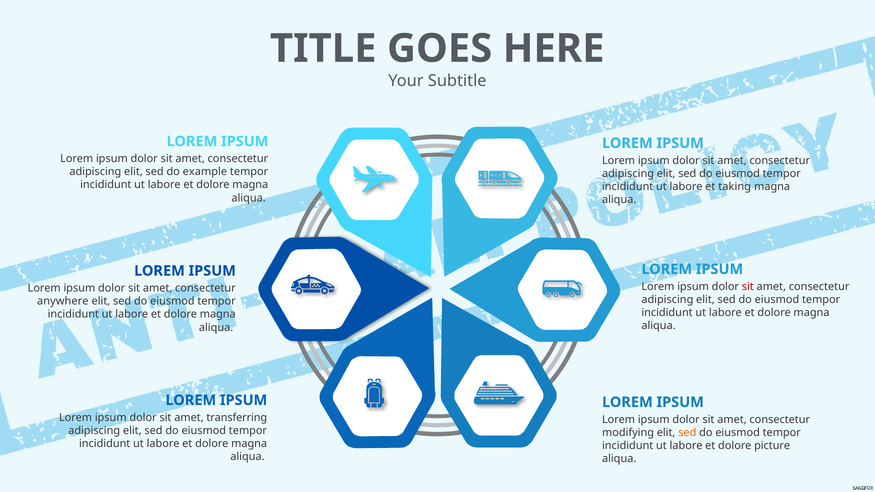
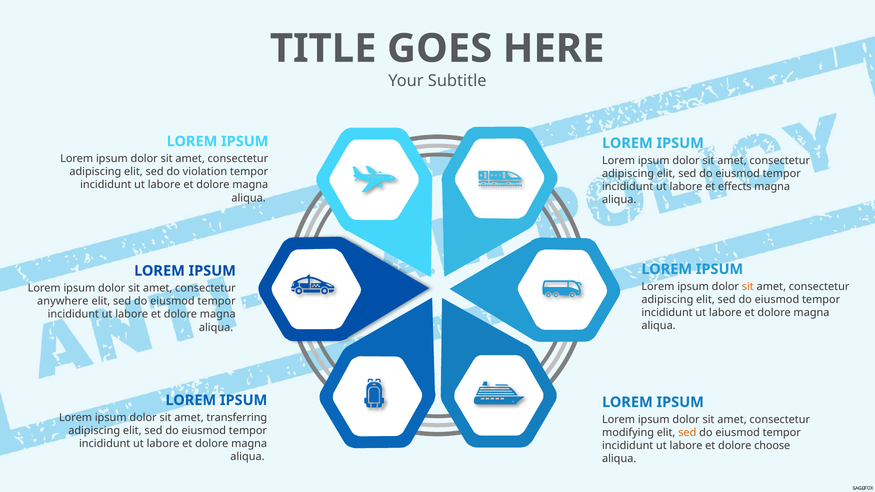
example: example -> violation
taking: taking -> effects
sit at (748, 287) colour: red -> orange
picture: picture -> choose
